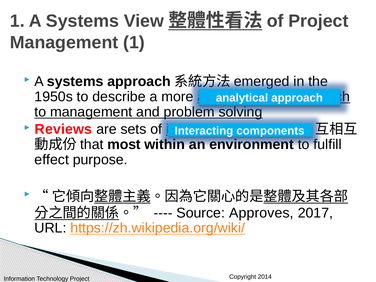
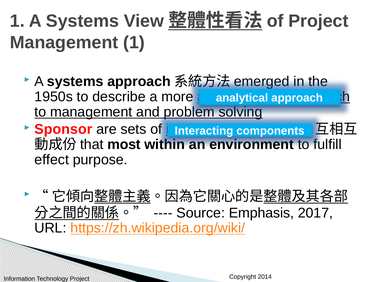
Reviews: Reviews -> Sponsor
Approves: Approves -> Emphasis
